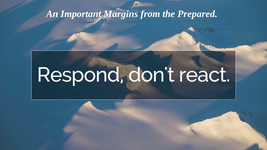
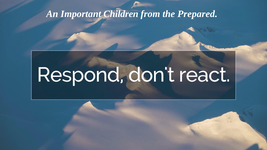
Margins: Margins -> Children
